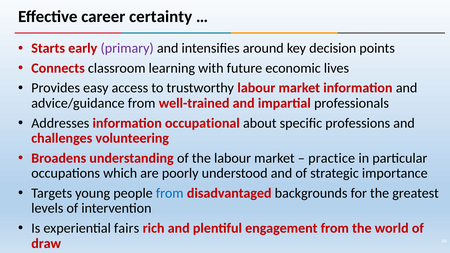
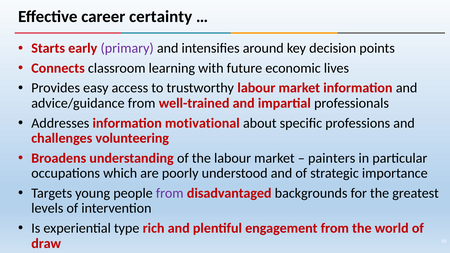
occupational: occupational -> motivational
practice: practice -> painters
from at (170, 193) colour: blue -> purple
fairs: fairs -> type
